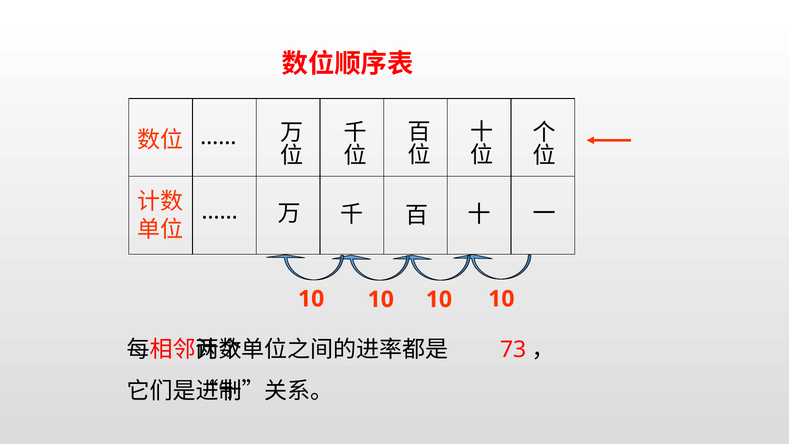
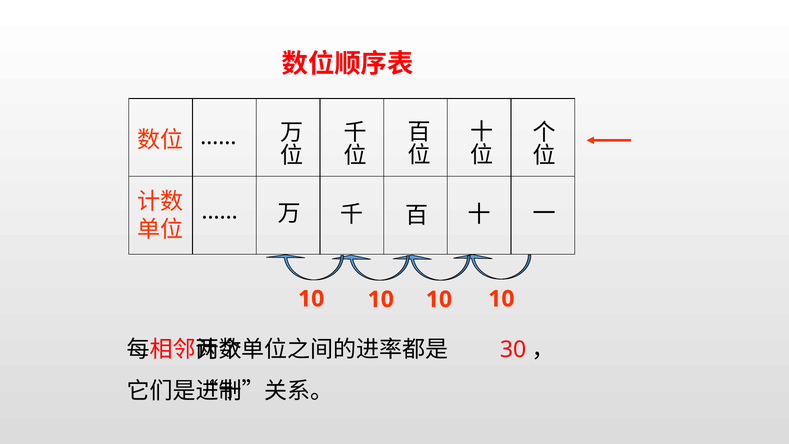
73: 73 -> 30
